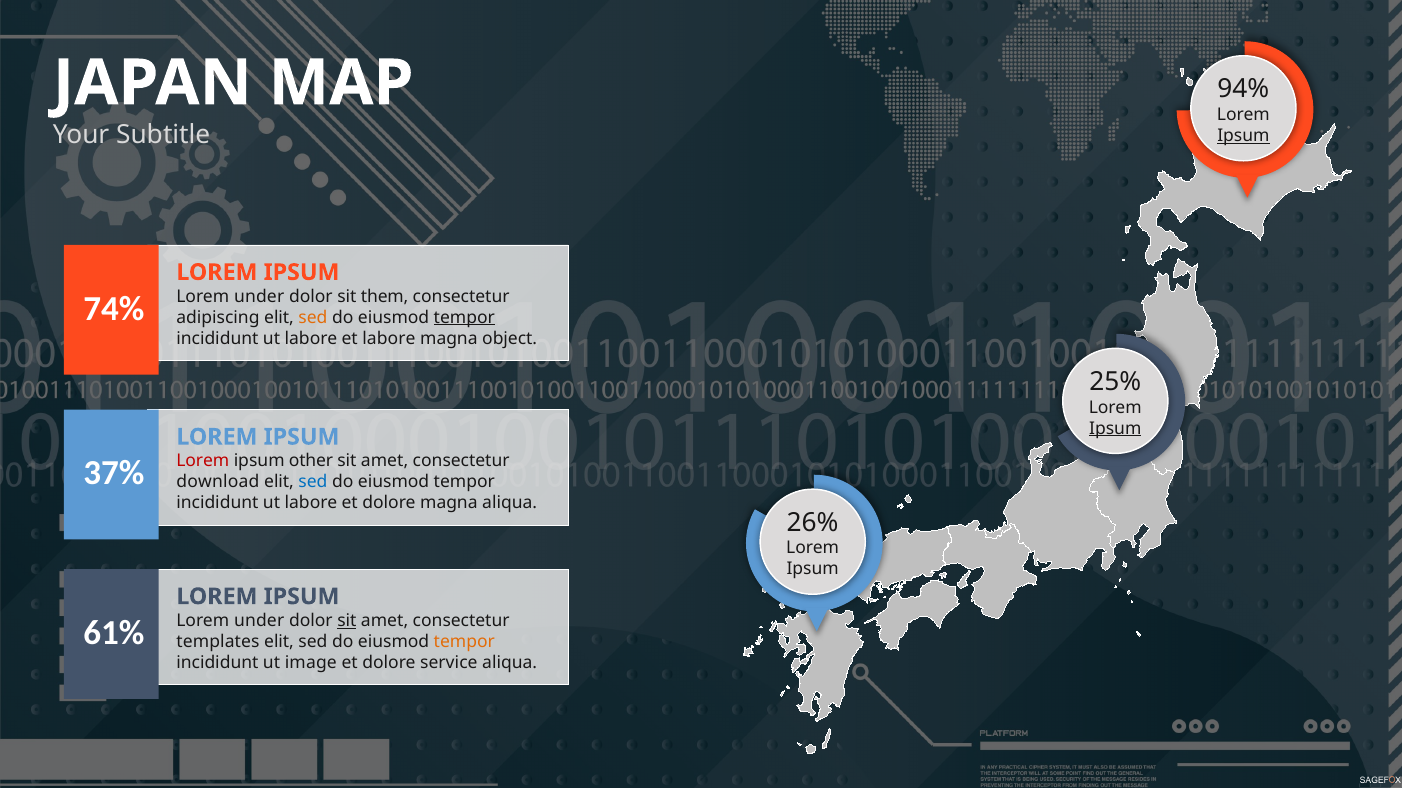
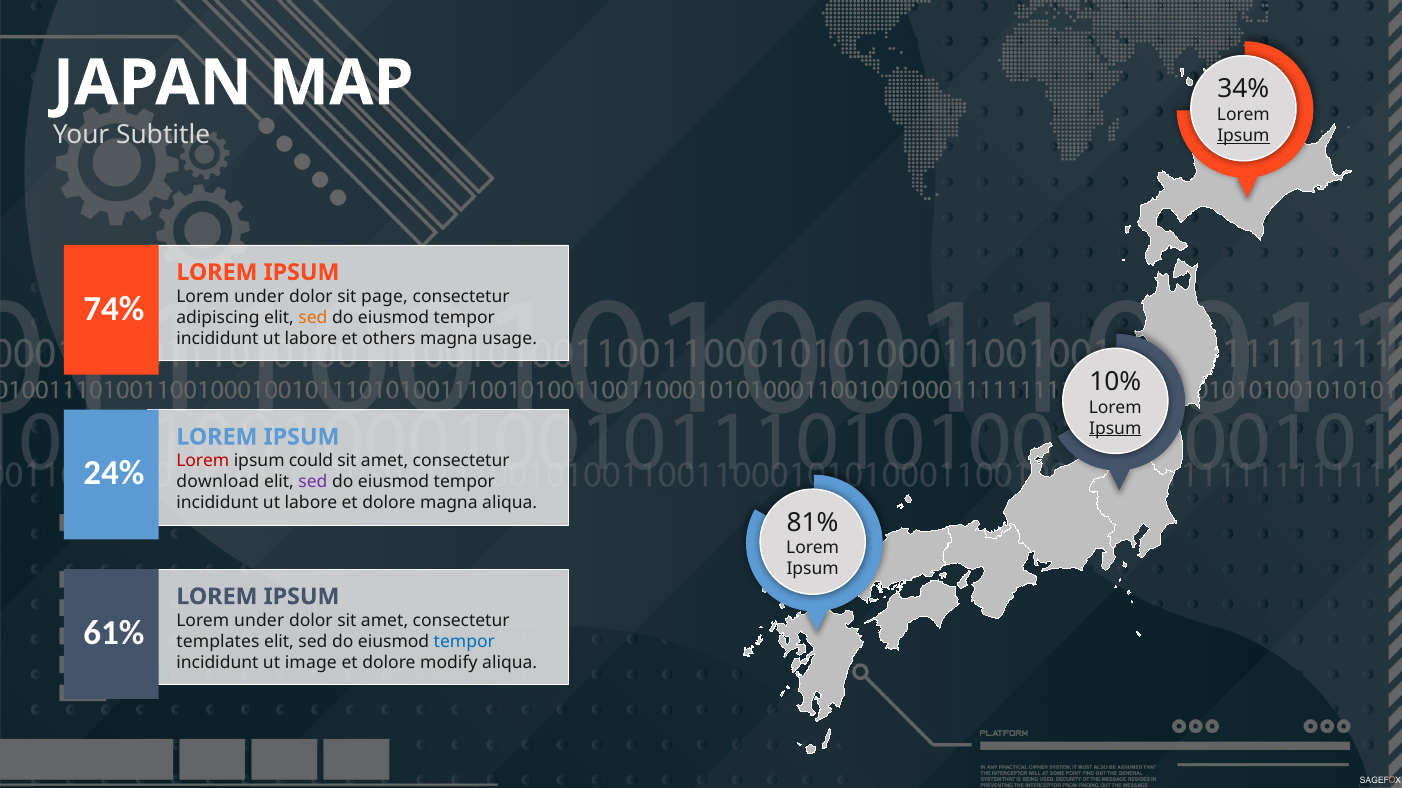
94%: 94% -> 34%
them: them -> page
tempor at (464, 318) underline: present -> none
et labore: labore -> others
object: object -> usage
25%: 25% -> 10%
other: other -> could
37%: 37% -> 24%
sed at (313, 482) colour: blue -> purple
26%: 26% -> 81%
sit at (347, 621) underline: present -> none
tempor at (464, 642) colour: orange -> blue
service: service -> modify
